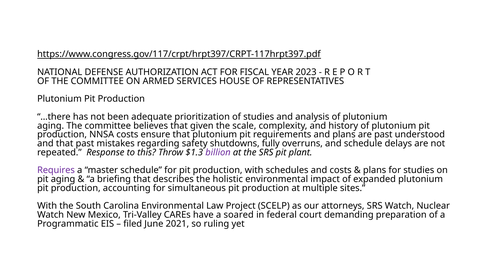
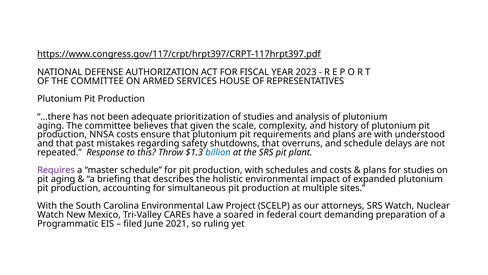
are past: past -> with
shutdowns fully: fully -> that
billion colour: purple -> blue
